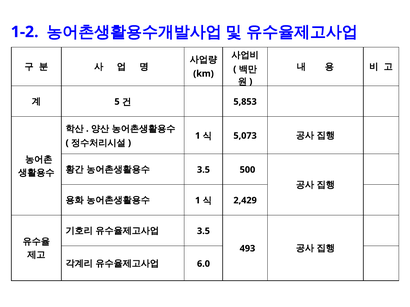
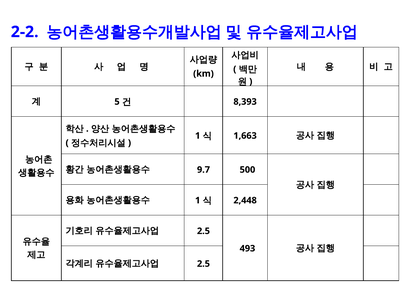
1-2: 1-2 -> 2-2
5,853: 5,853 -> 8,393
5,073: 5,073 -> 1,663
3.5 at (203, 170): 3.5 -> 9.7
2,429: 2,429 -> 2,448
3.5 at (203, 231): 3.5 -> 2.5
6.0 at (203, 264): 6.0 -> 2.5
